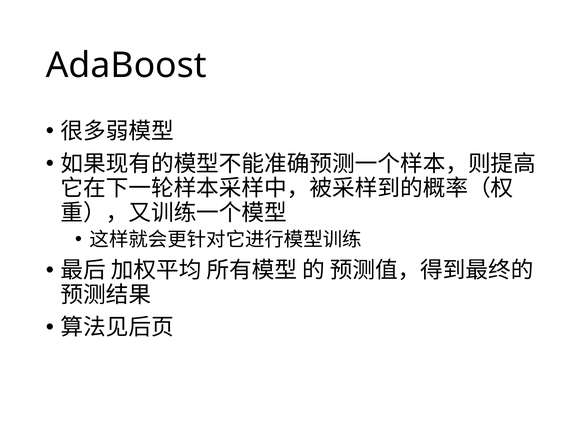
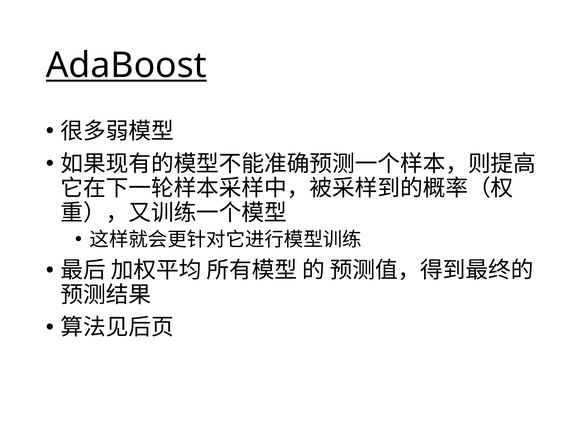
AdaBoost underline: none -> present
